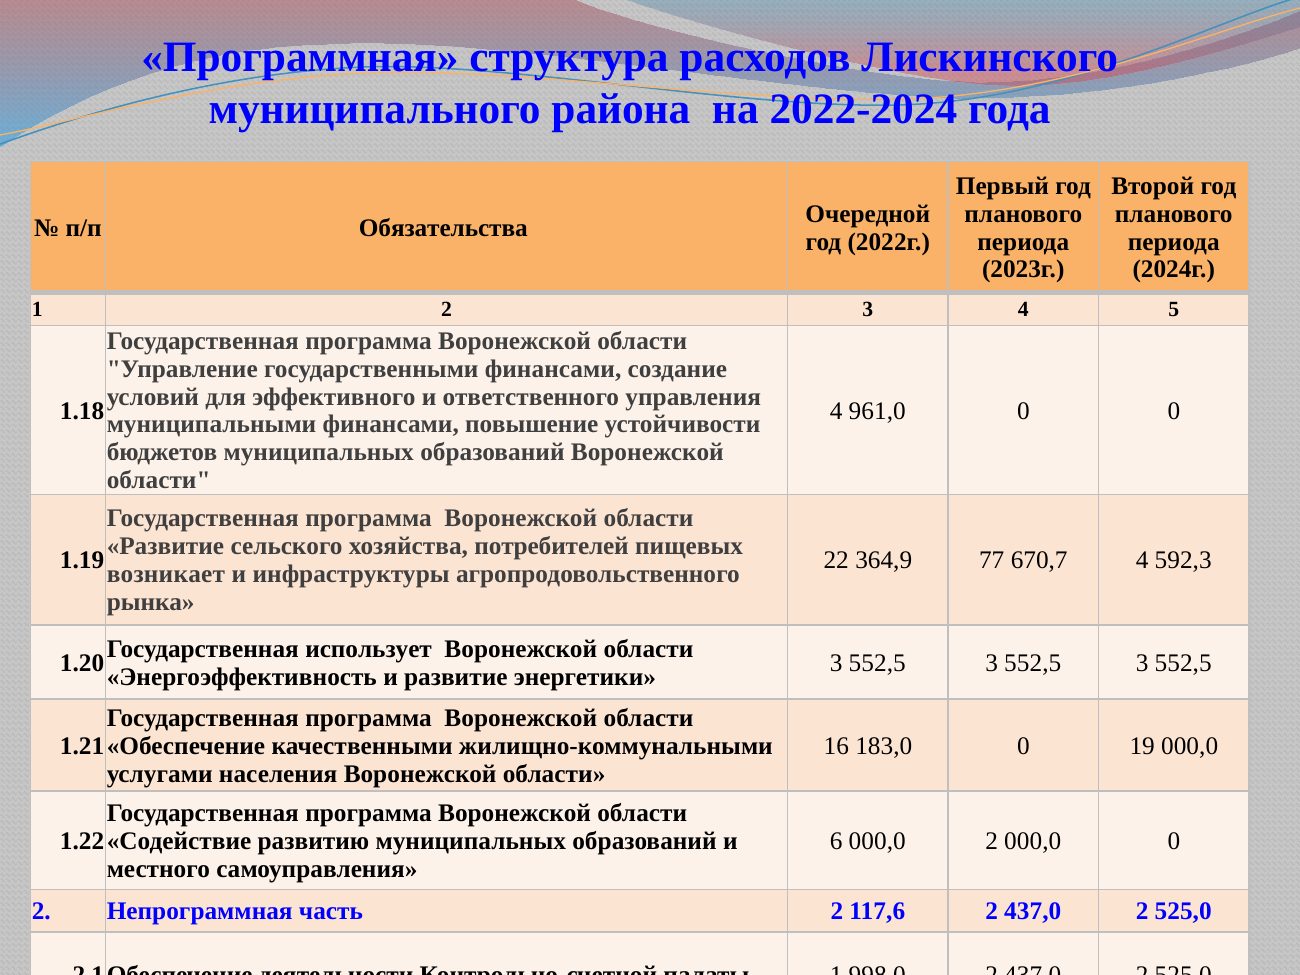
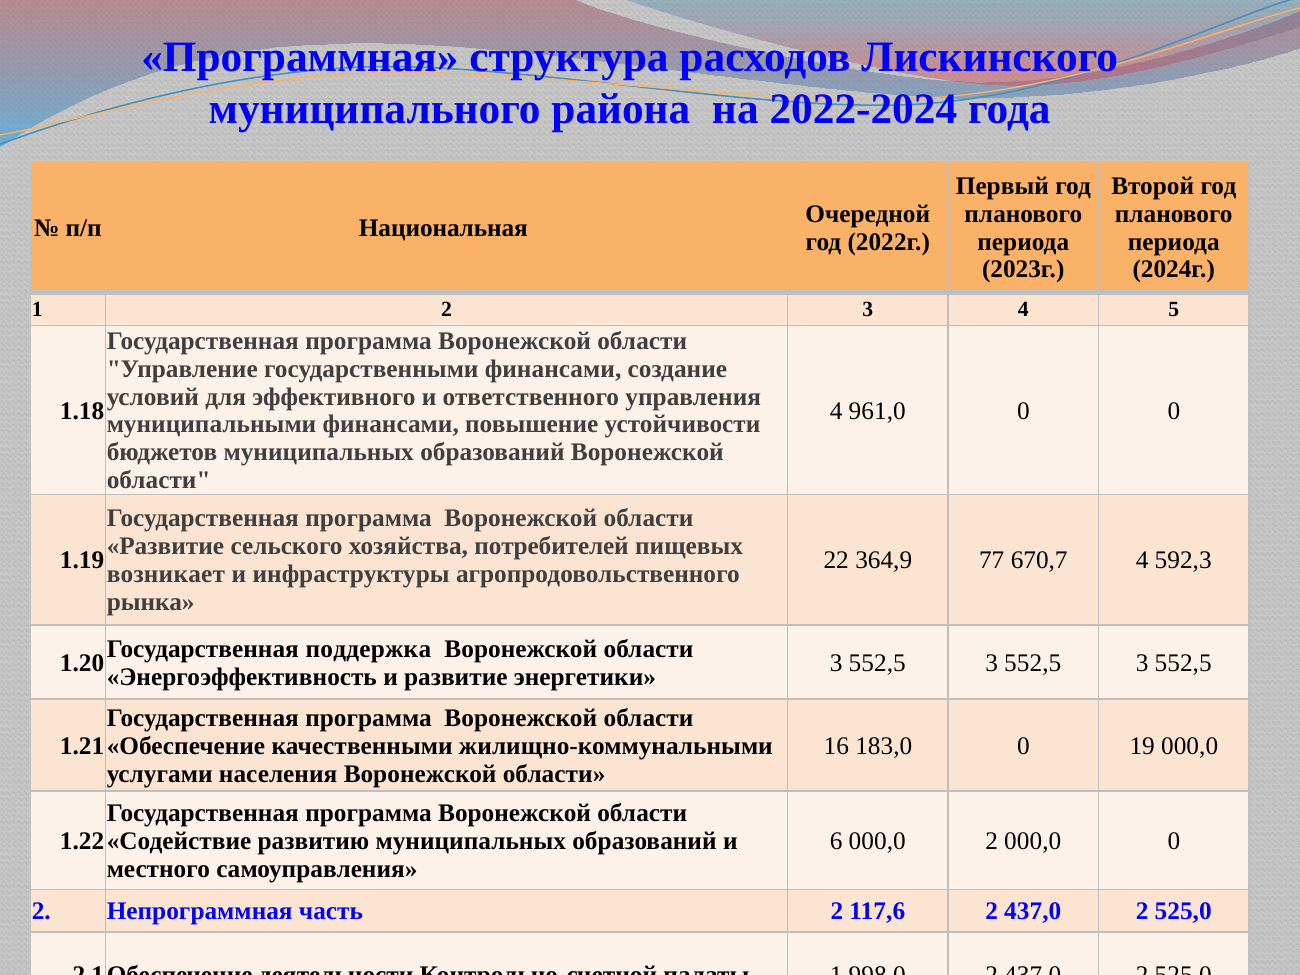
Обязательства: Обязательства -> Национальная
использует: использует -> поддержка
